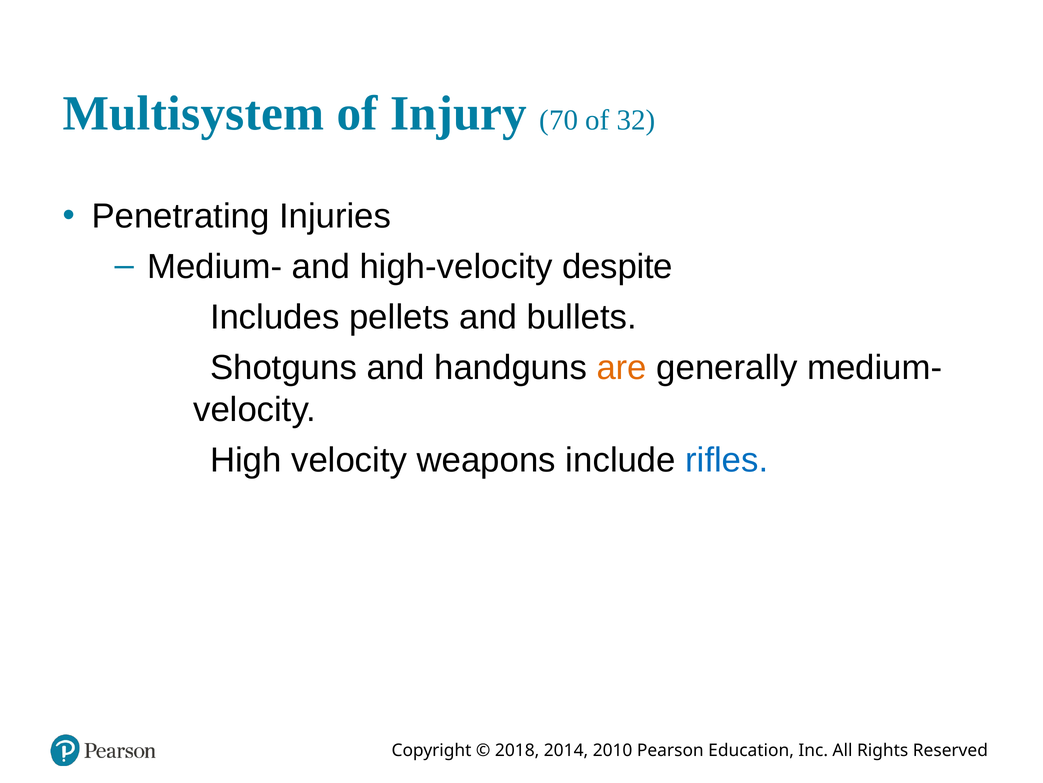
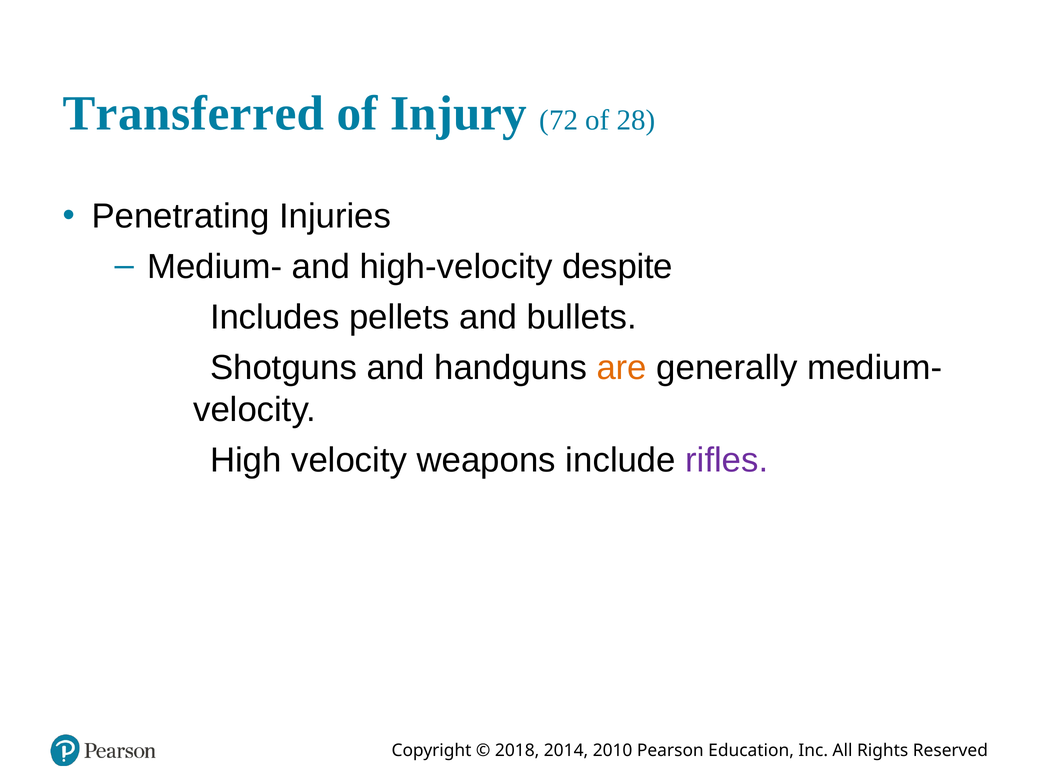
Multisystem: Multisystem -> Transferred
70: 70 -> 72
32: 32 -> 28
rifles colour: blue -> purple
